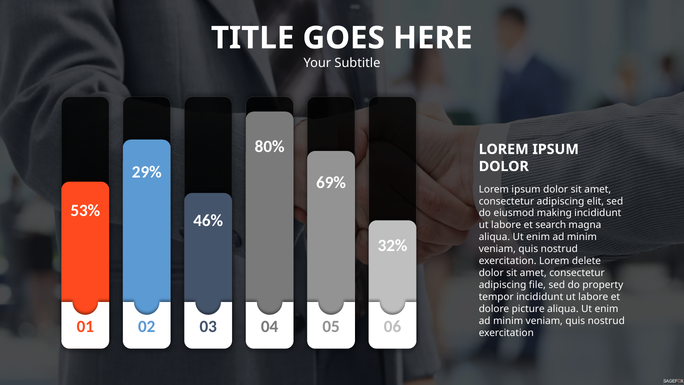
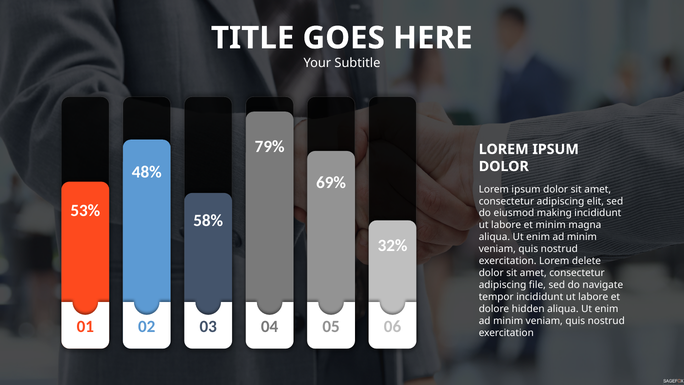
80%: 80% -> 79%
29%: 29% -> 48%
46%: 46% -> 58%
et search: search -> minim
property: property -> navigate
picture: picture -> hidden
